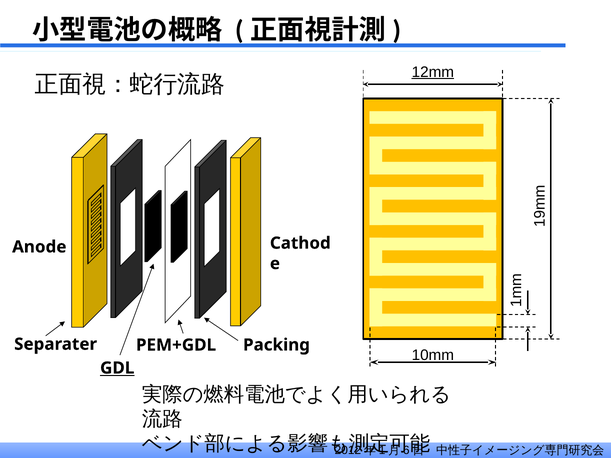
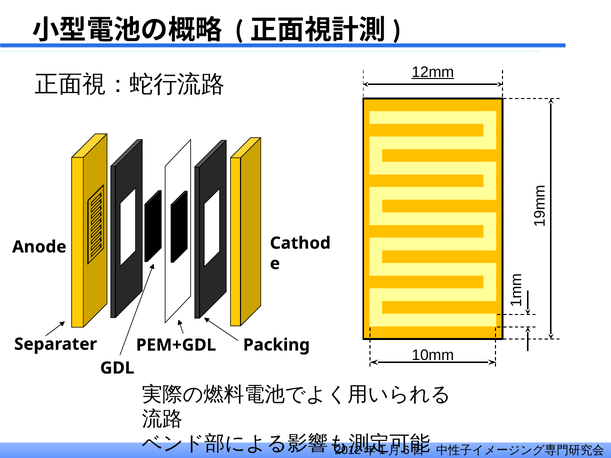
GDL underline: present -> none
